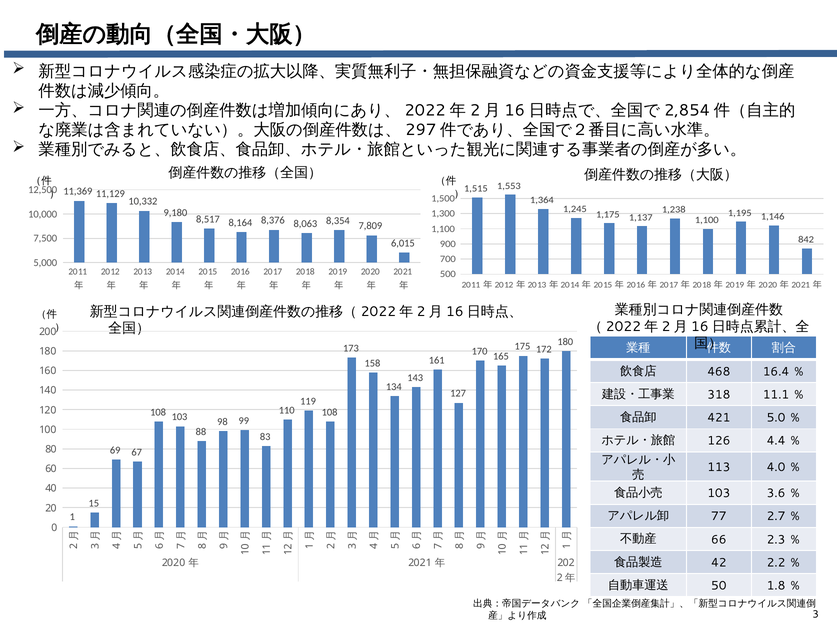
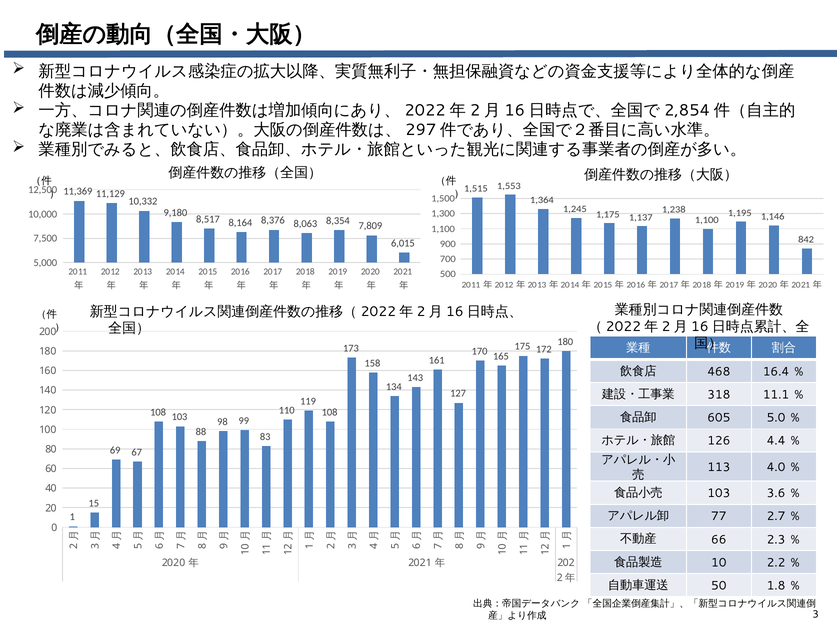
421: 421 -> 605
42: 42 -> 10
